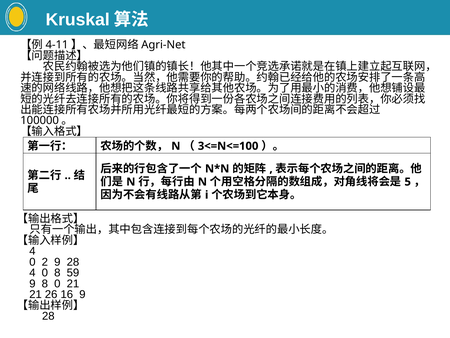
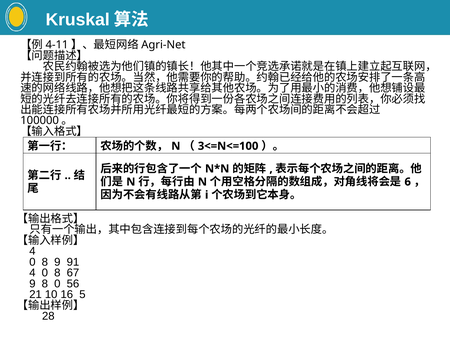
5: 5 -> 6
2 at (45, 262): 2 -> 8
9 28: 28 -> 91
59: 59 -> 67
0 21: 21 -> 56
26: 26 -> 10
16 9: 9 -> 5
